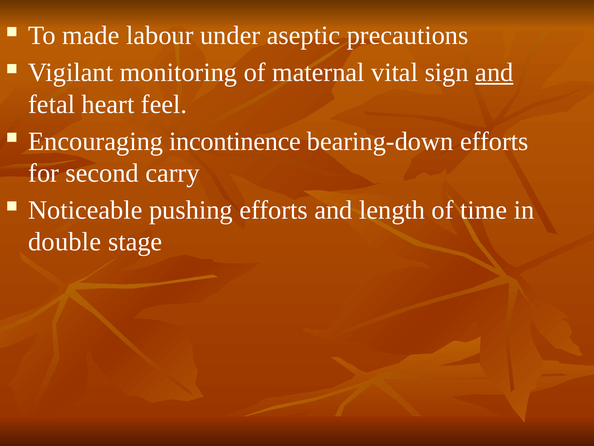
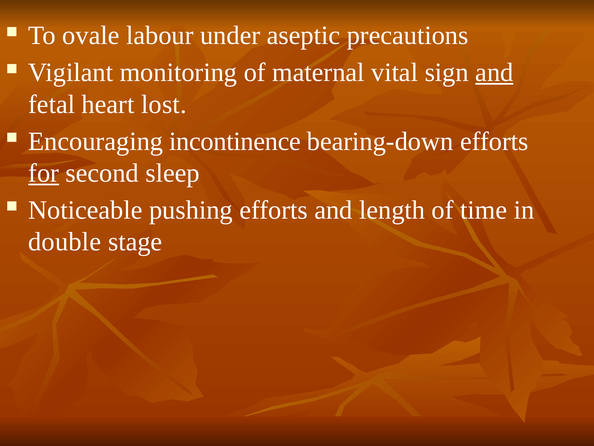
made: made -> ovale
feel: feel -> lost
for underline: none -> present
carry: carry -> sleep
